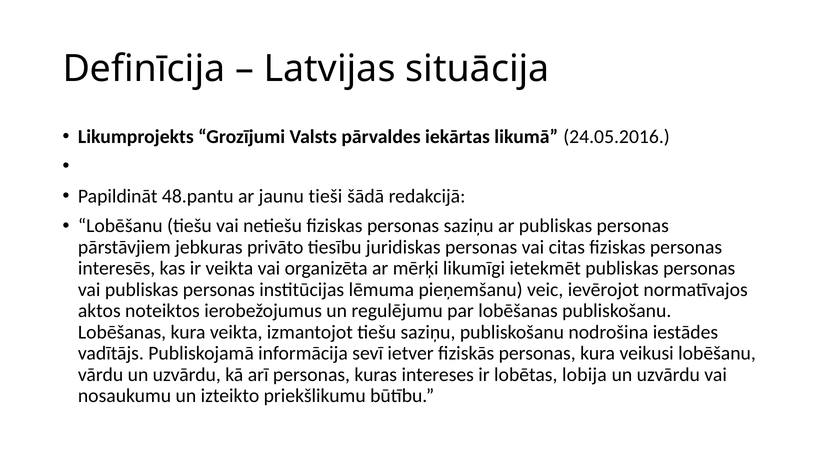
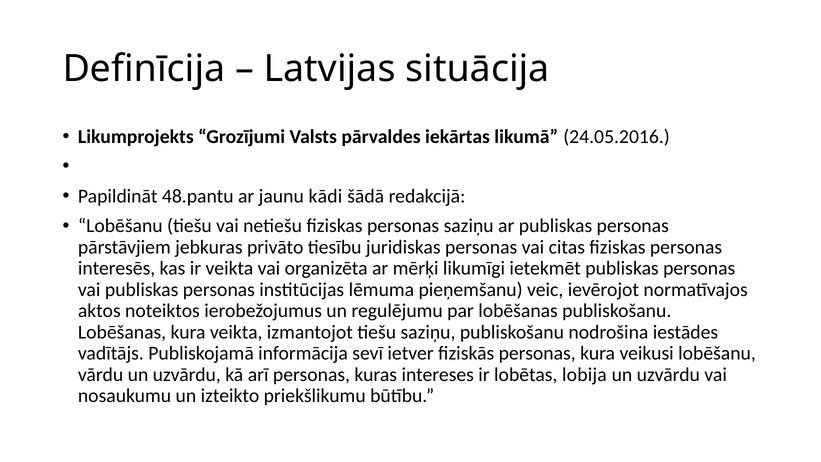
tieši: tieši -> kādi
